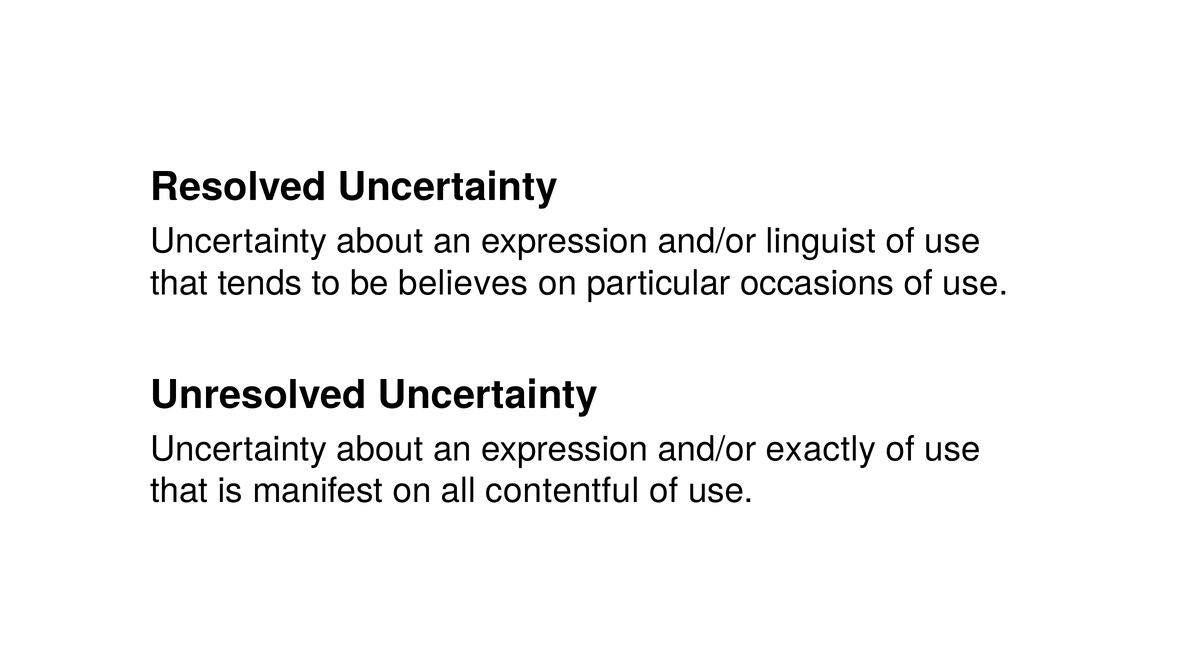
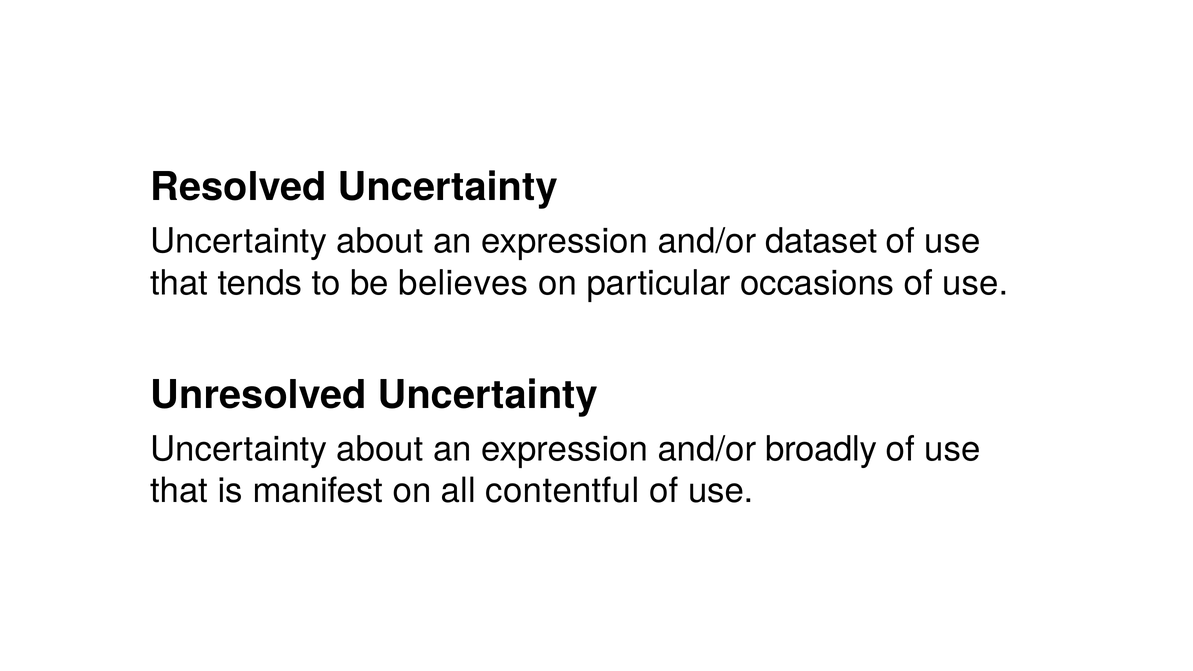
linguist: linguist -> dataset
exactly: exactly -> broadly
